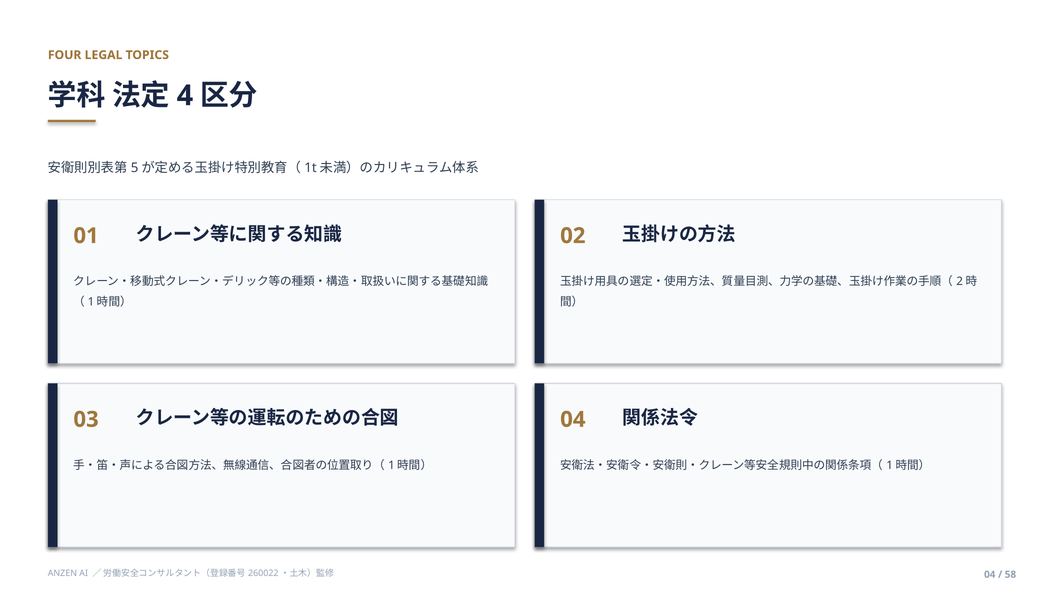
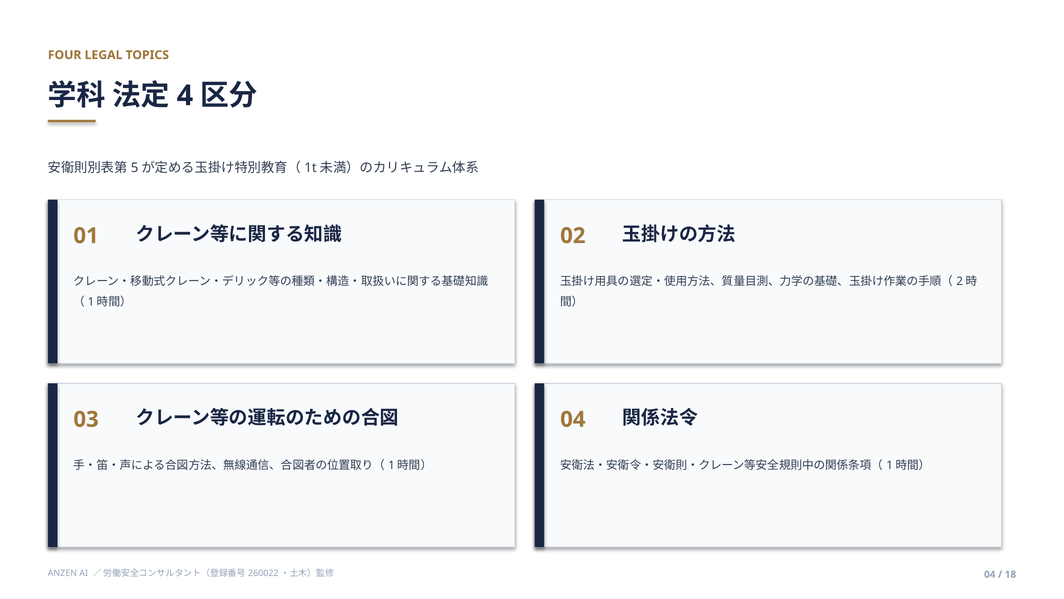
58: 58 -> 18
